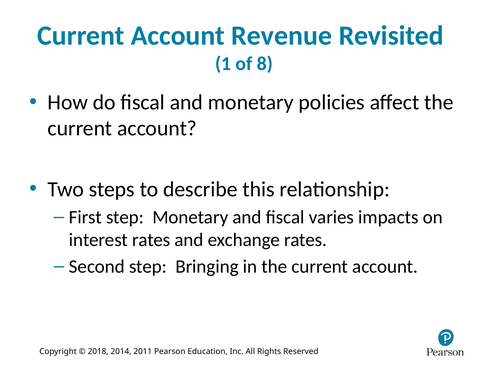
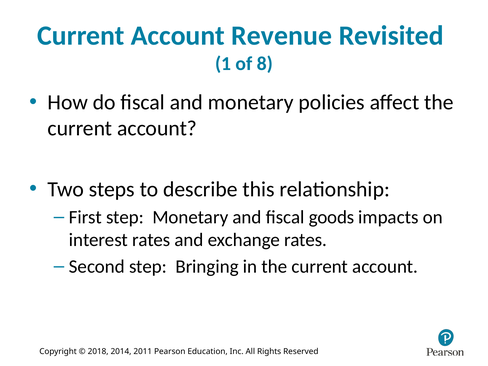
varies: varies -> goods
